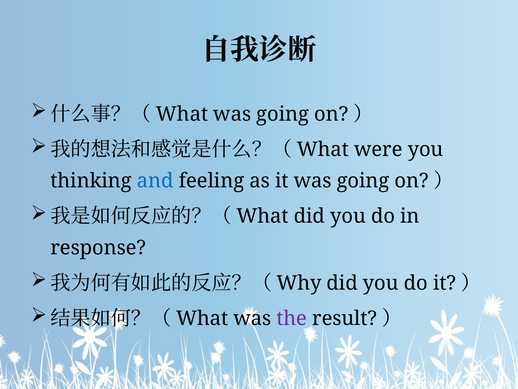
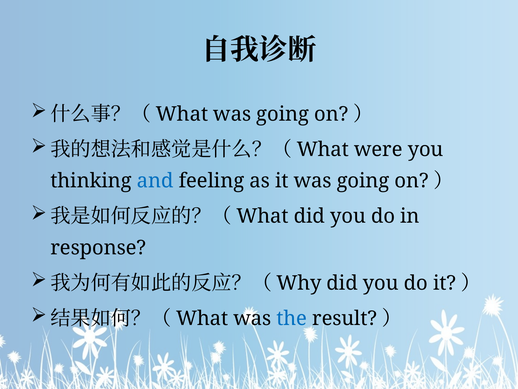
the colour: purple -> blue
